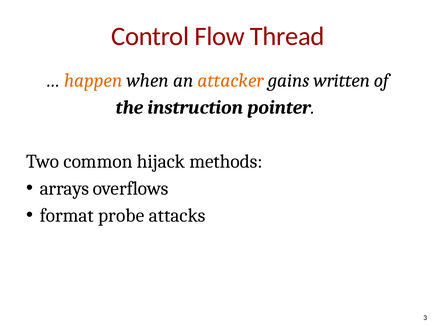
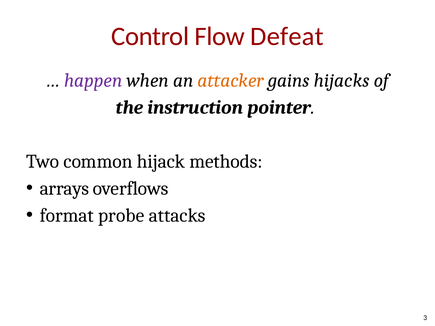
Thread: Thread -> Defeat
happen colour: orange -> purple
written: written -> hijacks
